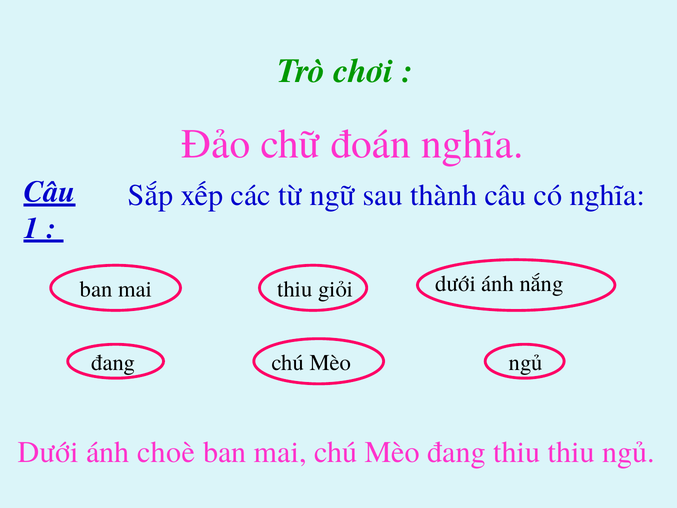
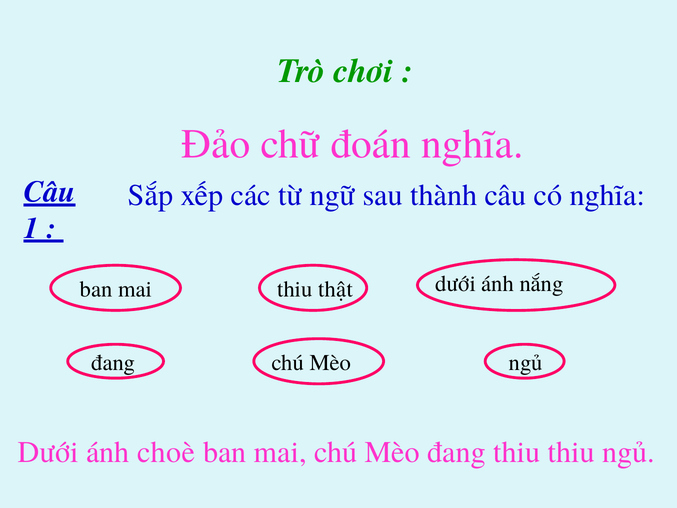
giỏi: giỏi -> thật
